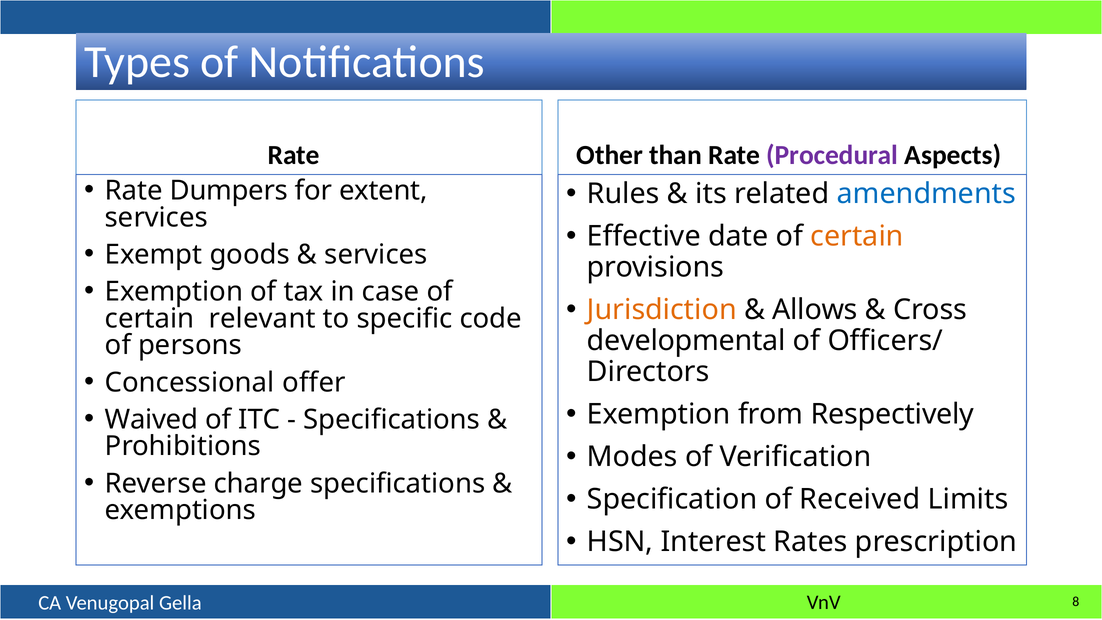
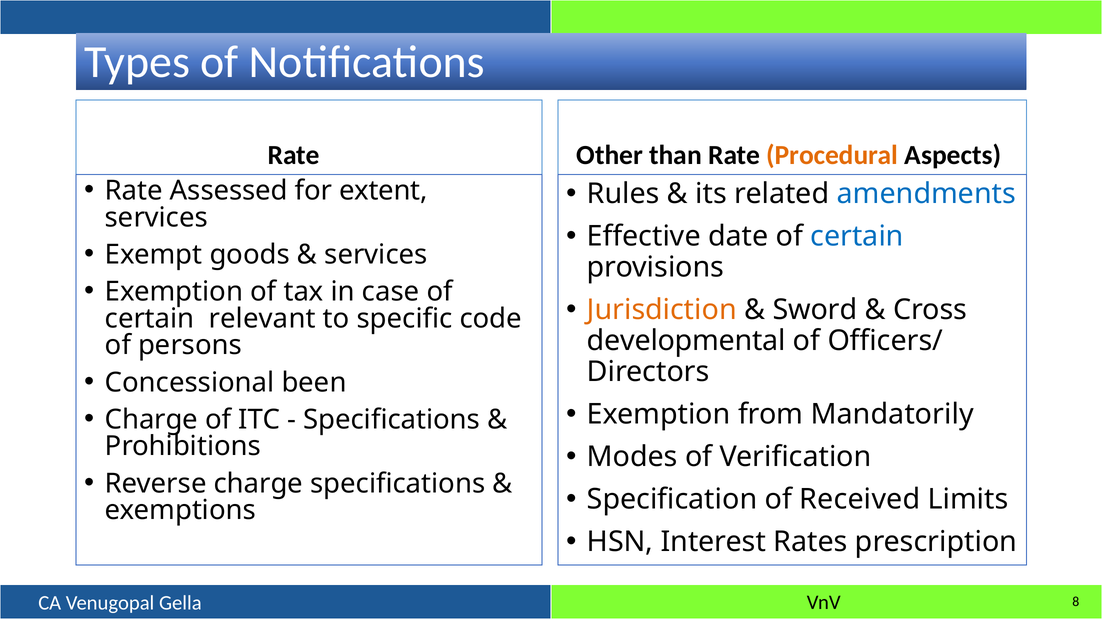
Procedural colour: purple -> orange
Dumpers: Dumpers -> Assessed
certain at (857, 236) colour: orange -> blue
Allows: Allows -> Sword
offer: offer -> been
Respectively: Respectively -> Mandatorily
Waived at (152, 419): Waived -> Charge
